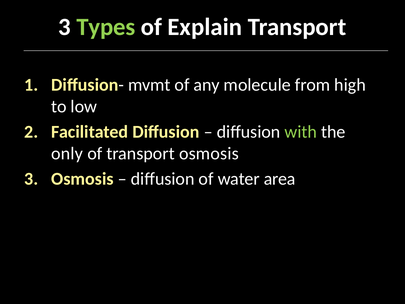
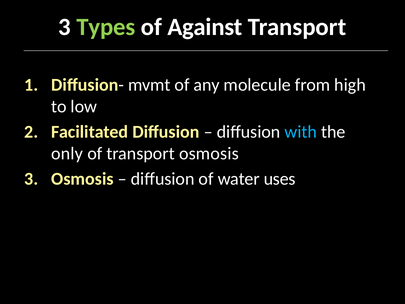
Explain: Explain -> Against
with colour: light green -> light blue
area: area -> uses
